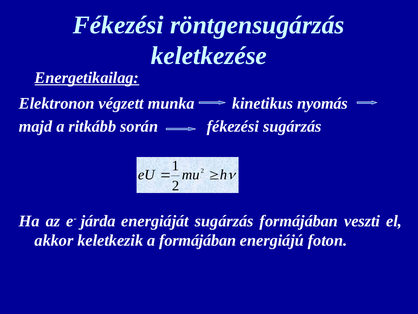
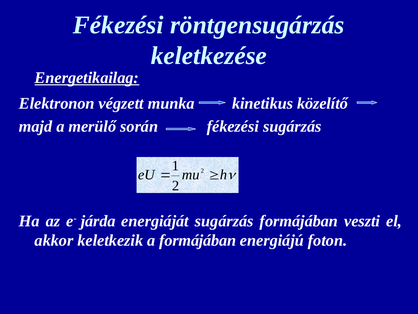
nyomás: nyomás -> közelítő
ritkább: ritkább -> merülő
